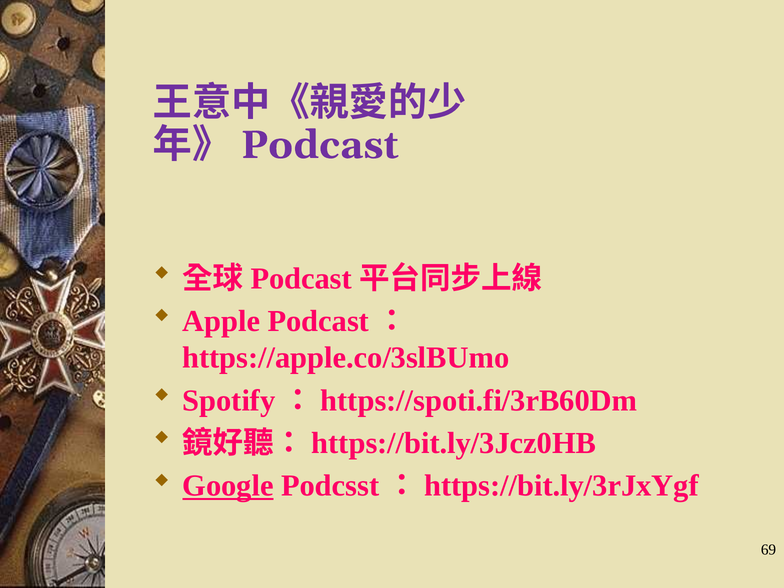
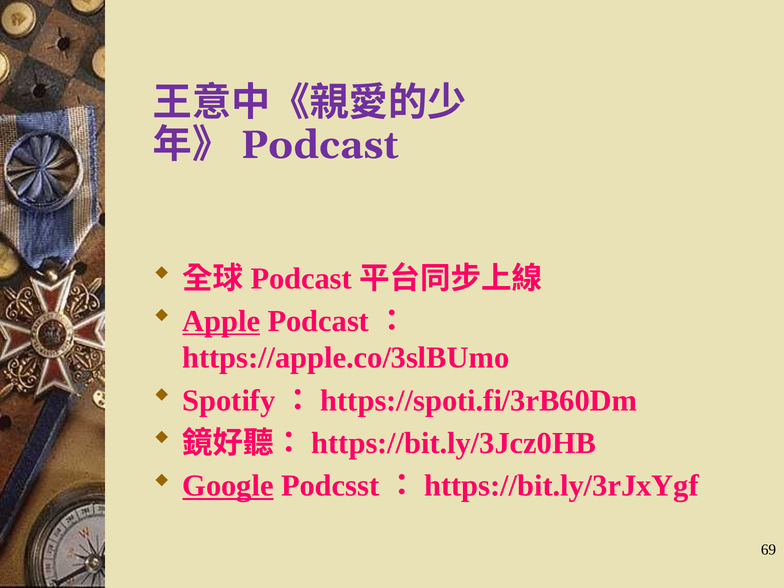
Apple underline: none -> present
